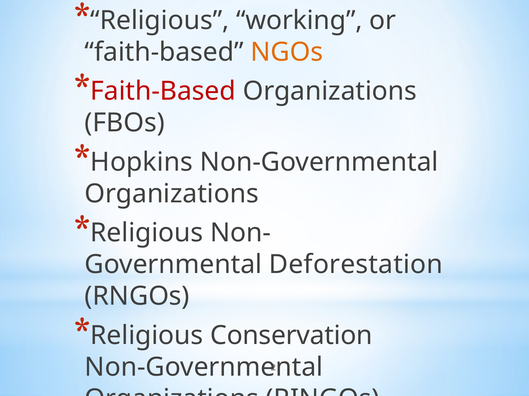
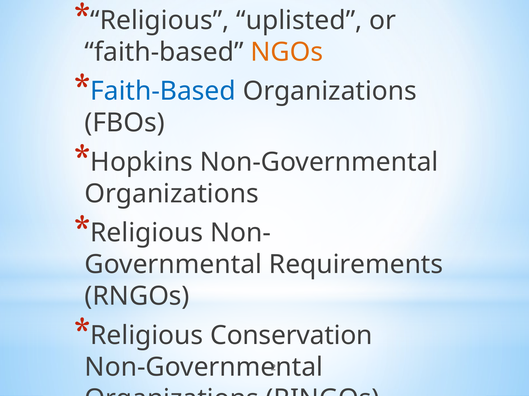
working: working -> uplisted
Faith-Based at (163, 91) colour: red -> blue
Deforestation: Deforestation -> Requirements
